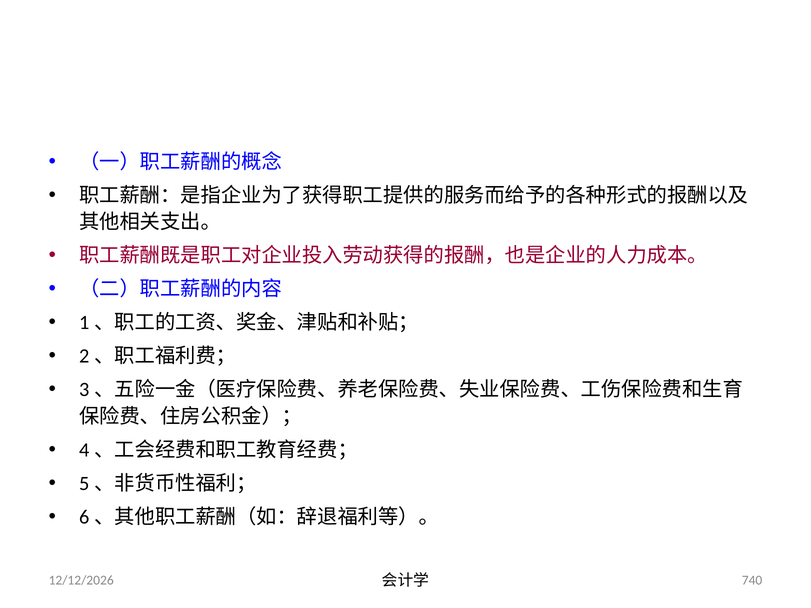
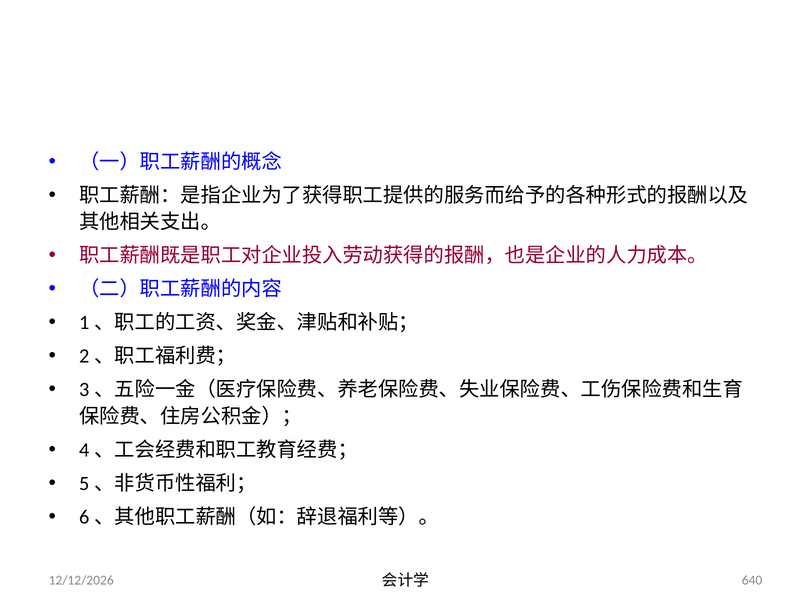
740: 740 -> 640
